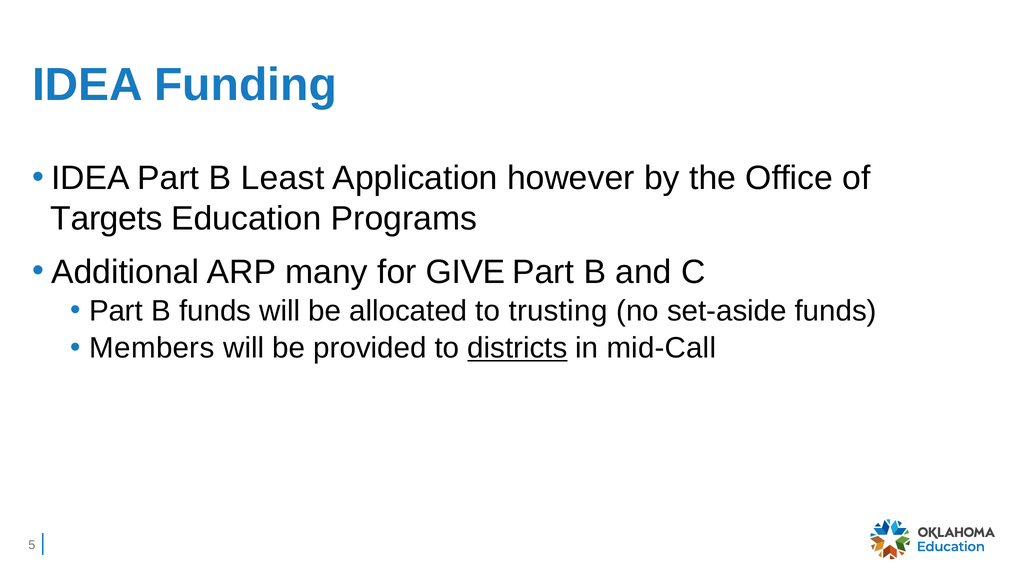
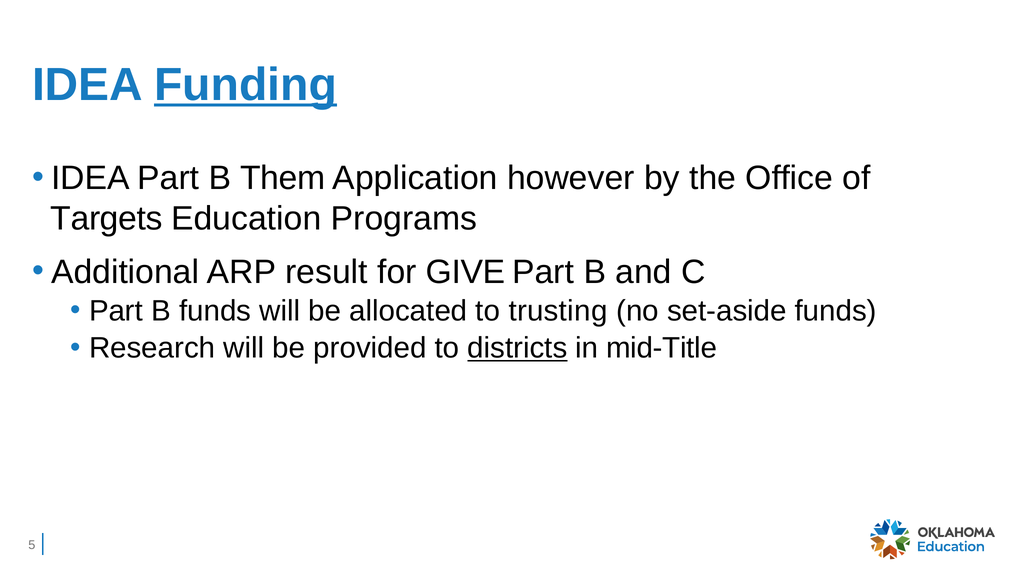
Funding underline: none -> present
Least: Least -> Them
many: many -> result
Members: Members -> Research
mid-Call: mid-Call -> mid-Title
